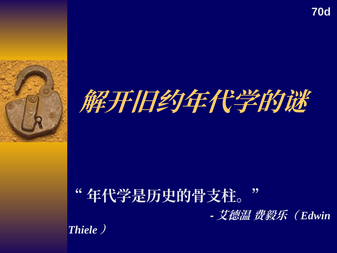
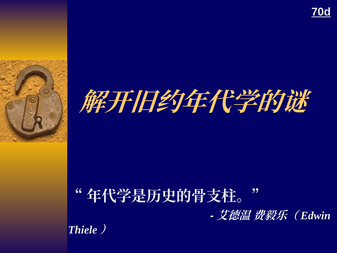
70d underline: none -> present
